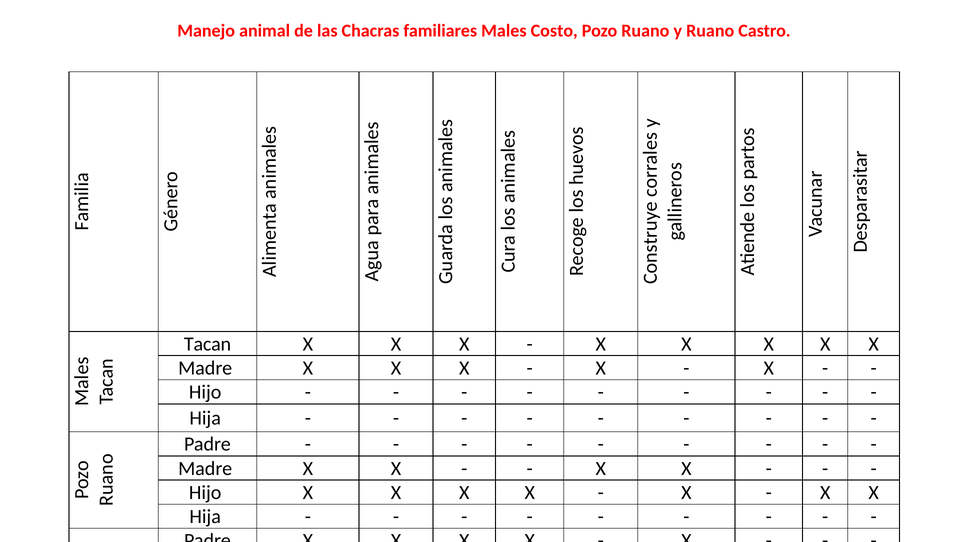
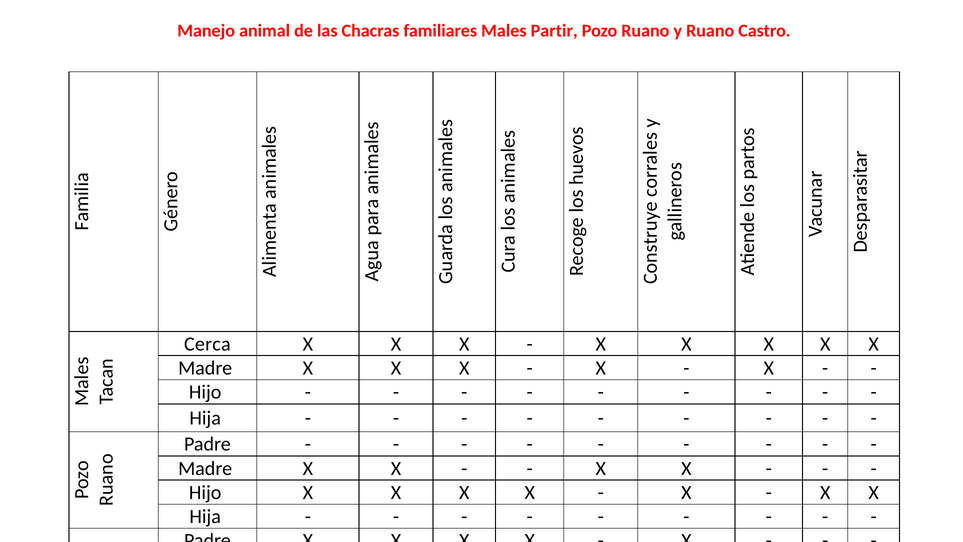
Costo: Costo -> Partir
Tacan: Tacan -> Cerca
